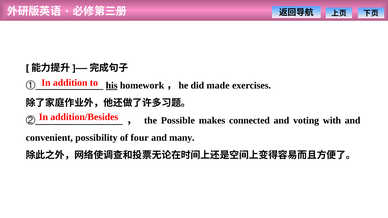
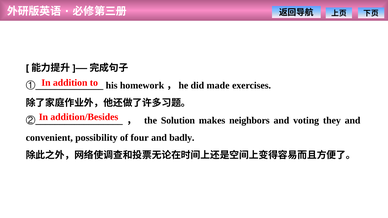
his underline: present -> none
Possible: Possible -> Solution
connected: connected -> neighbors
with: with -> they
many: many -> badly
